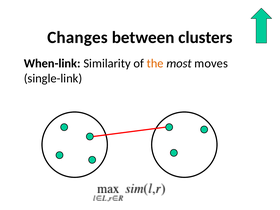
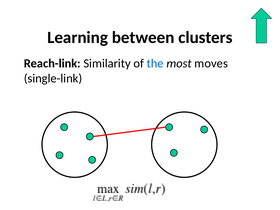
Changes: Changes -> Learning
When-link: When-link -> Reach-link
the colour: orange -> blue
